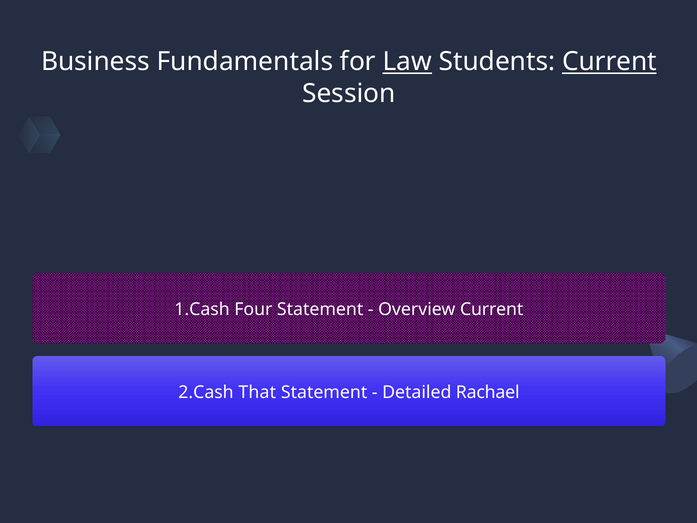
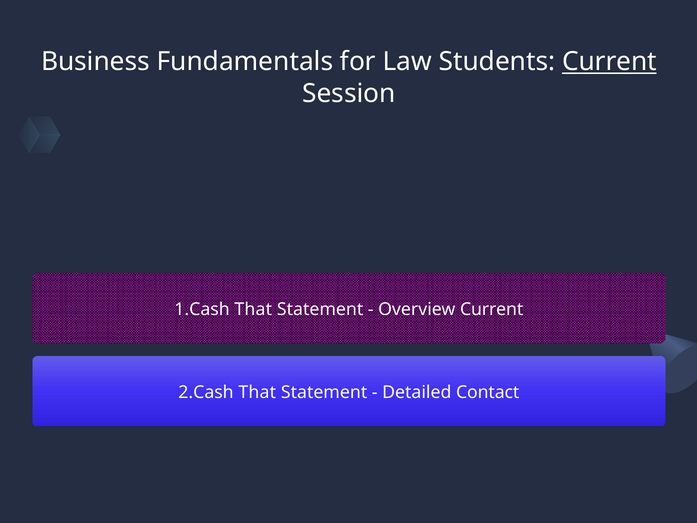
Law underline: present -> none
Four at (253, 309): Four -> That
Rachael: Rachael -> Contact
